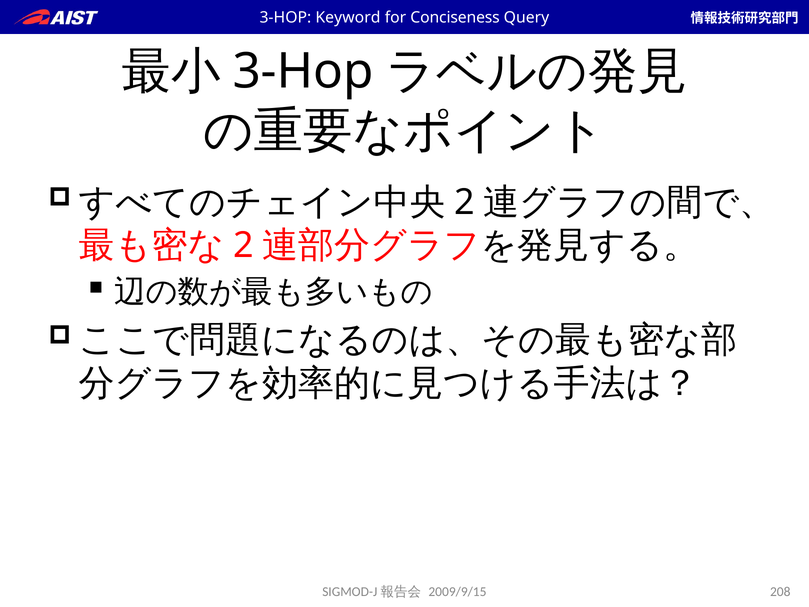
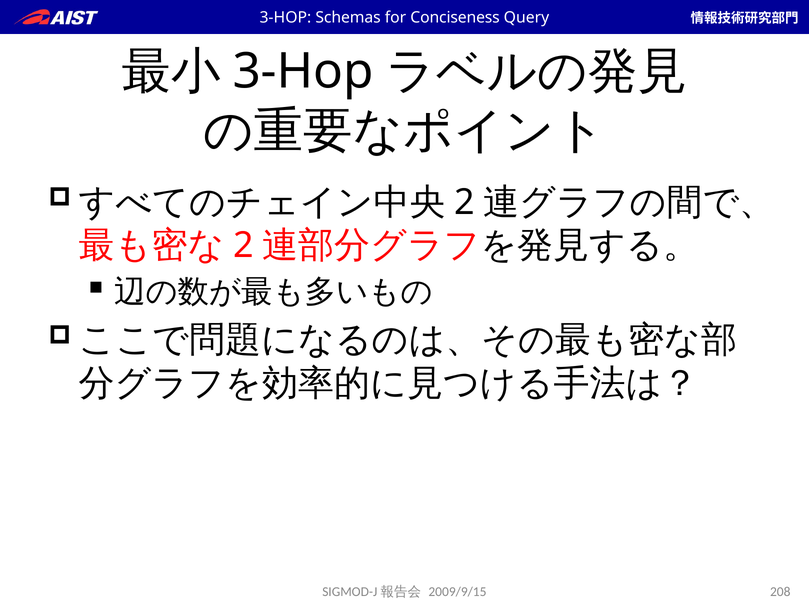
Keyword: Keyword -> Schemas
